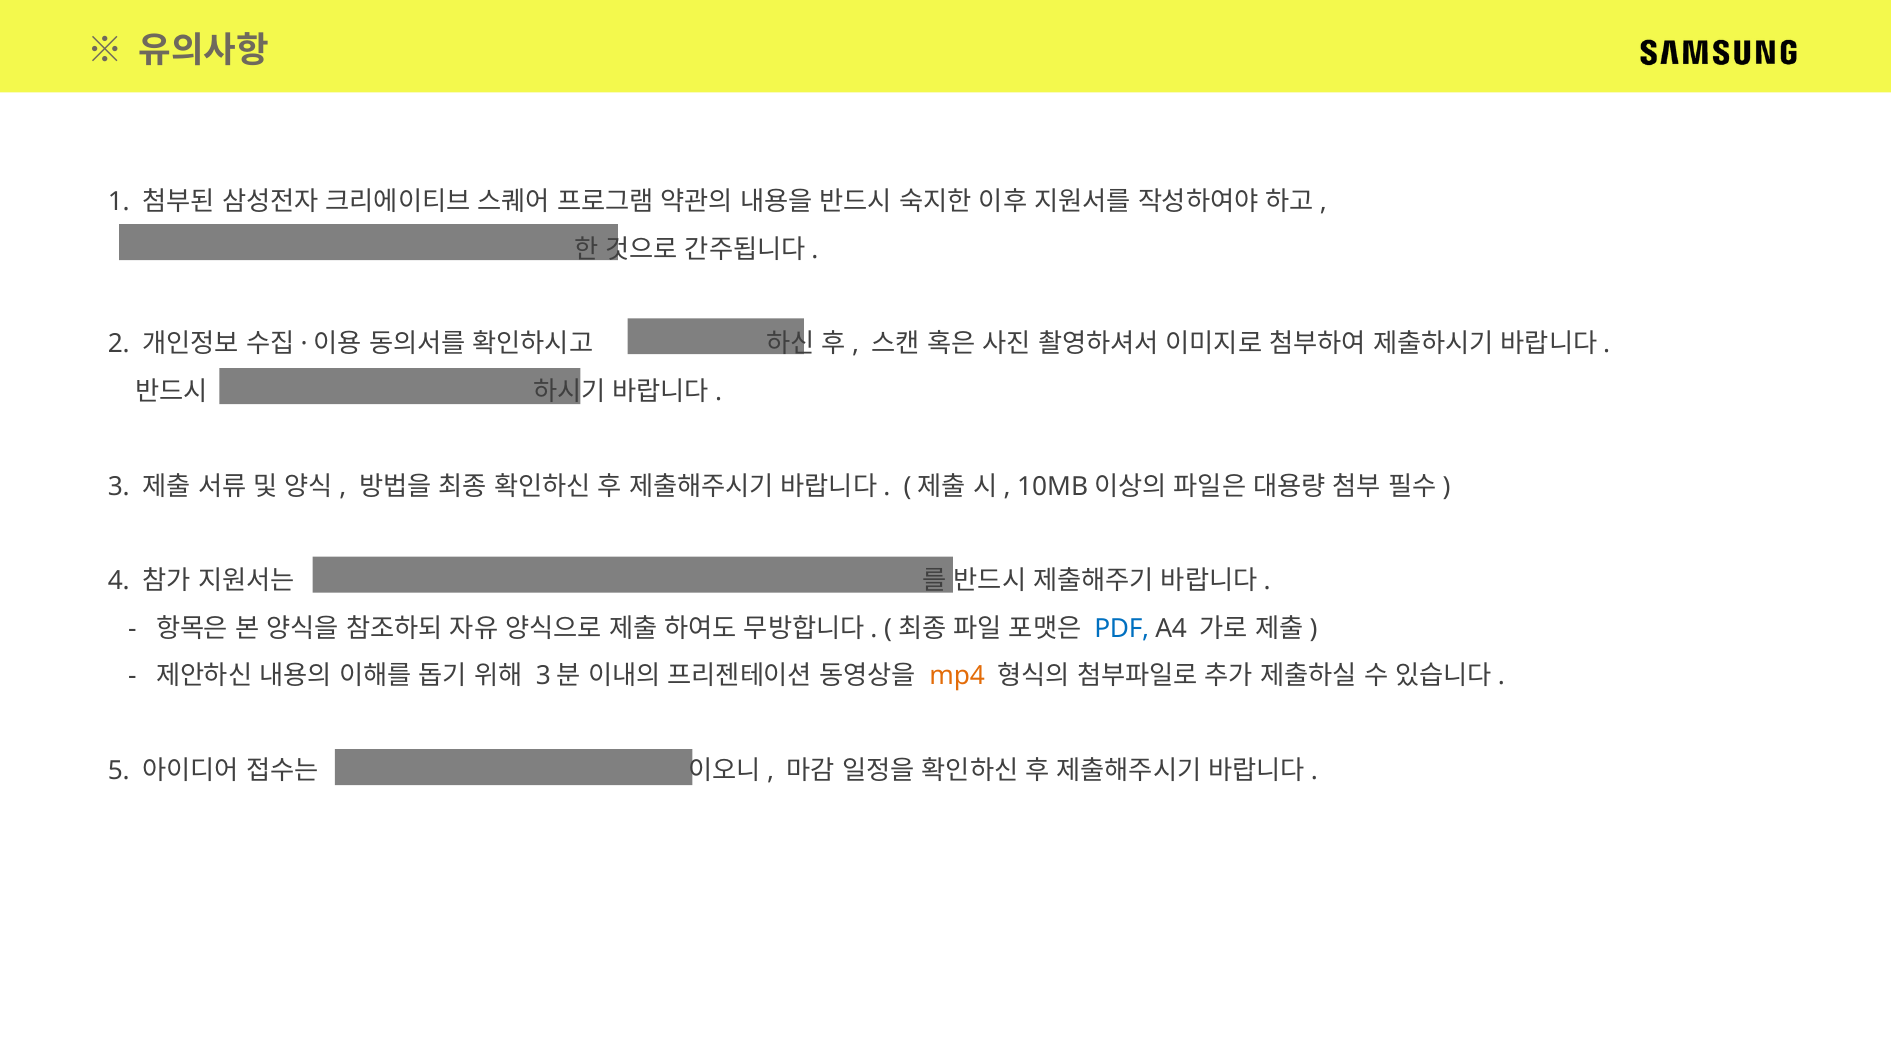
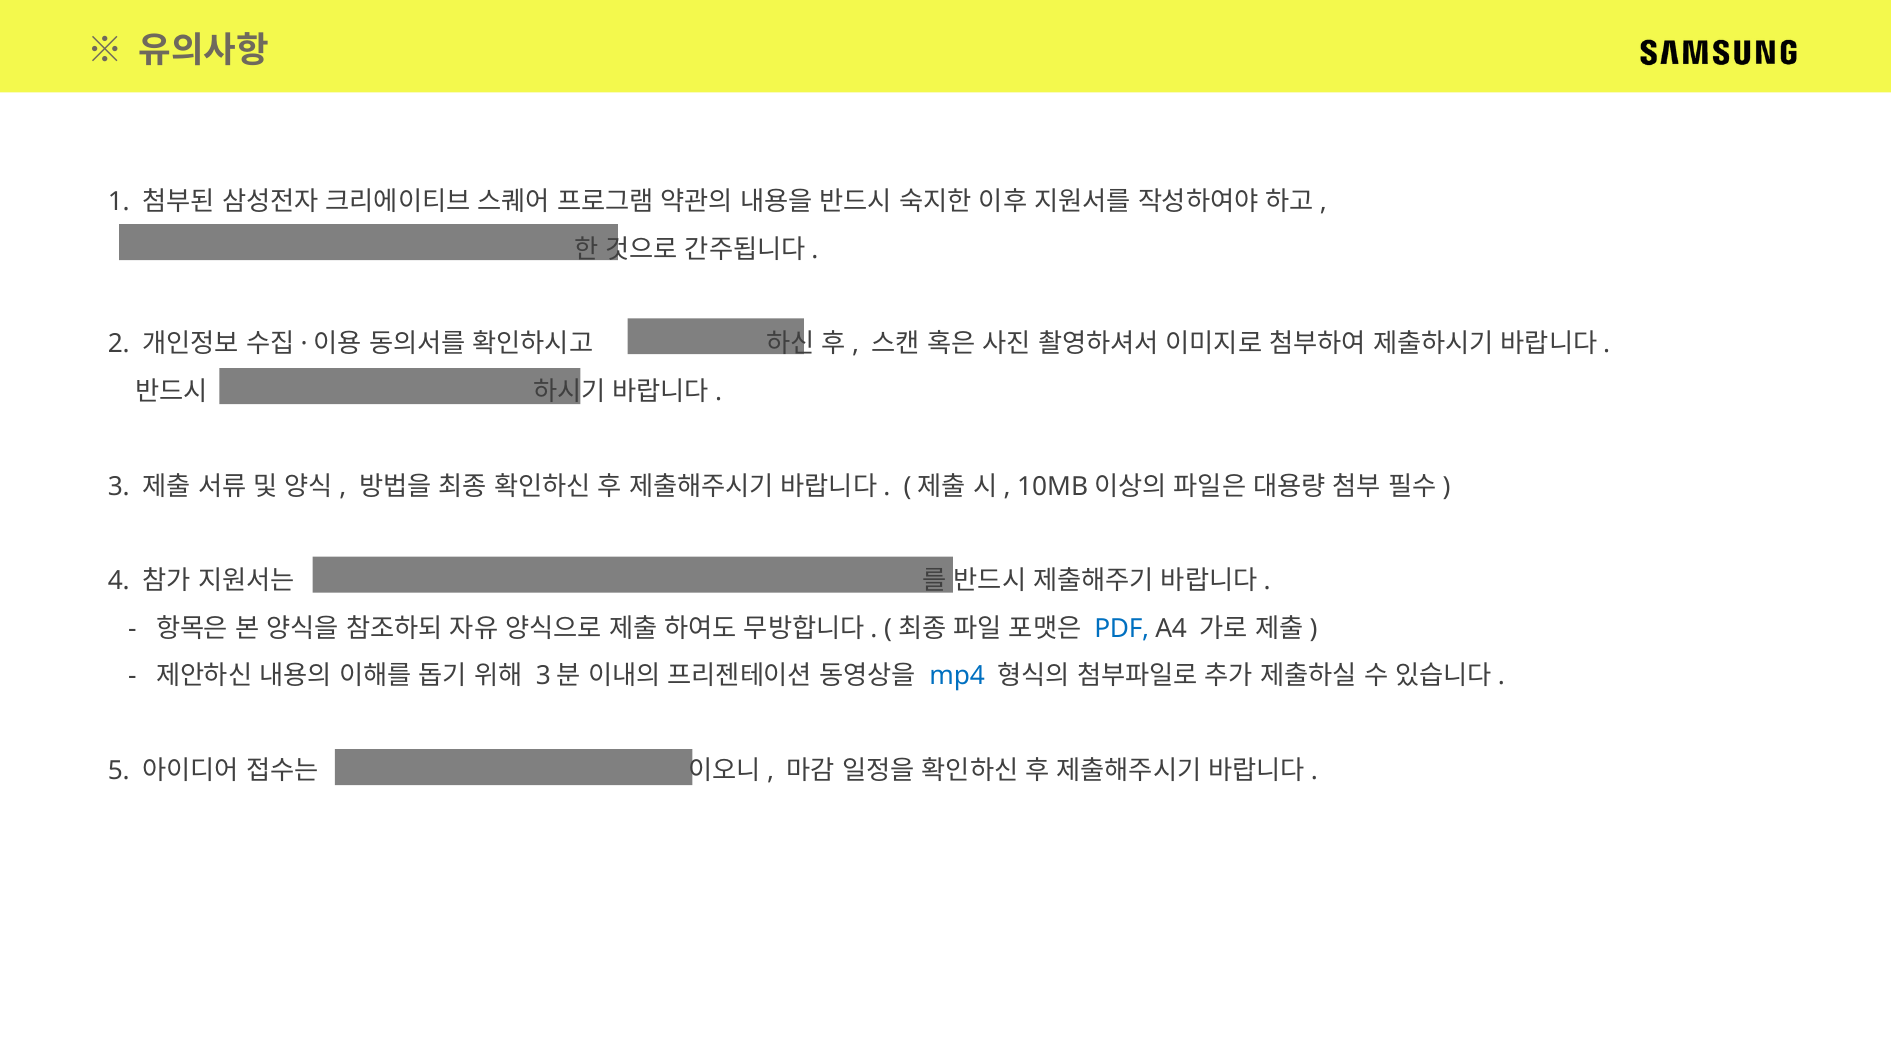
mp4 colour: orange -> blue
